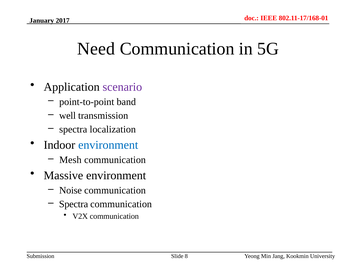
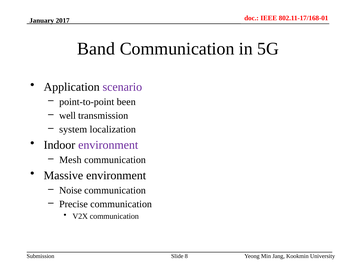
Need: Need -> Band
band: band -> been
spectra at (73, 129): spectra -> system
environment at (108, 145) colour: blue -> purple
Spectra at (74, 204): Spectra -> Precise
